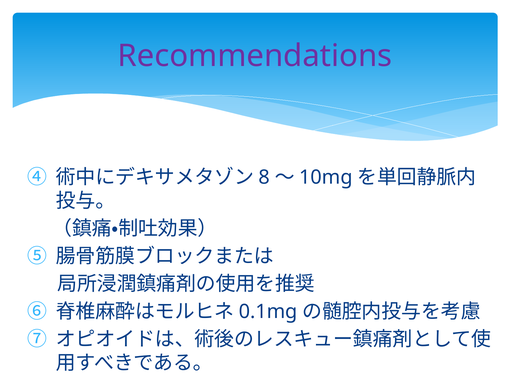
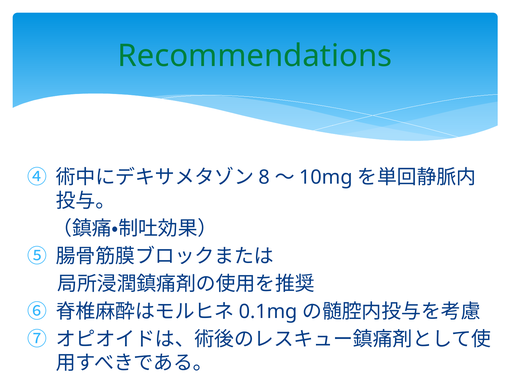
Recommendations colour: purple -> green
